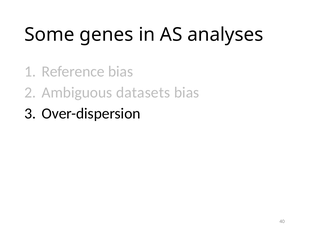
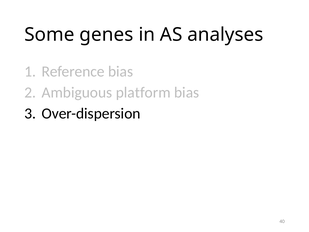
datasets: datasets -> platform
